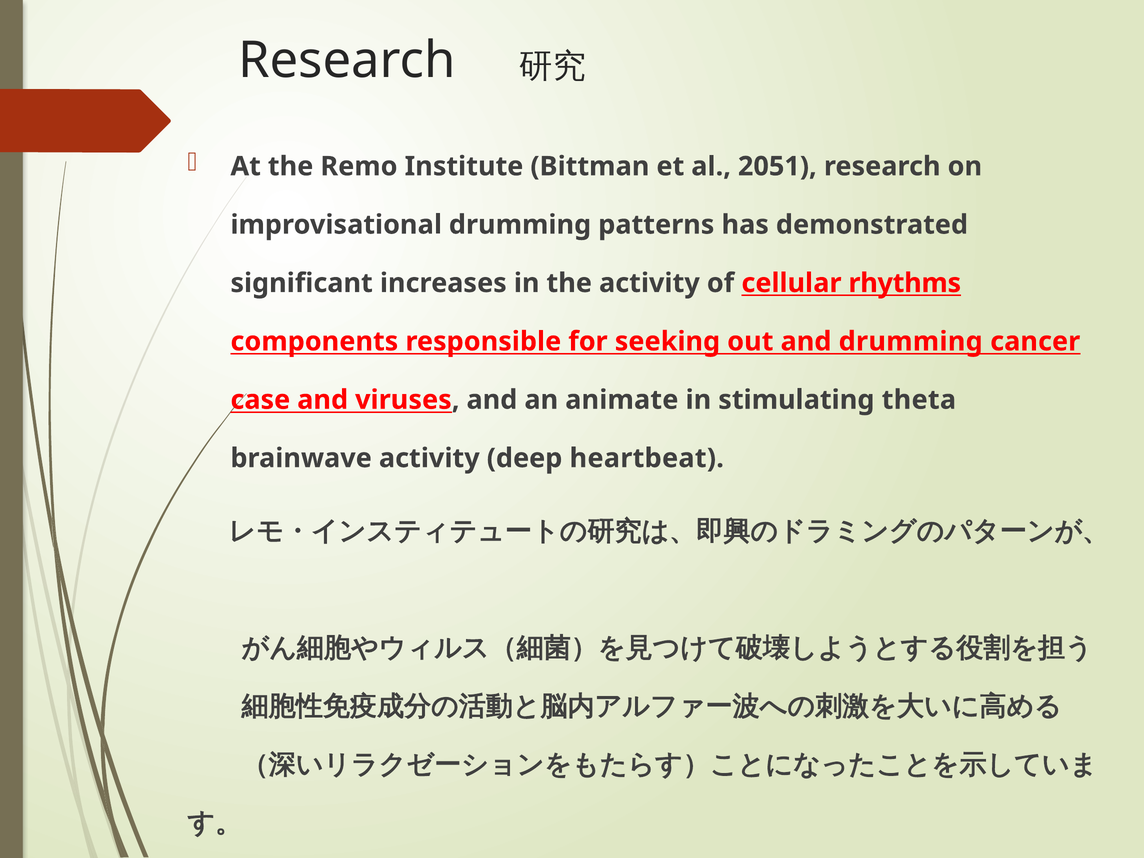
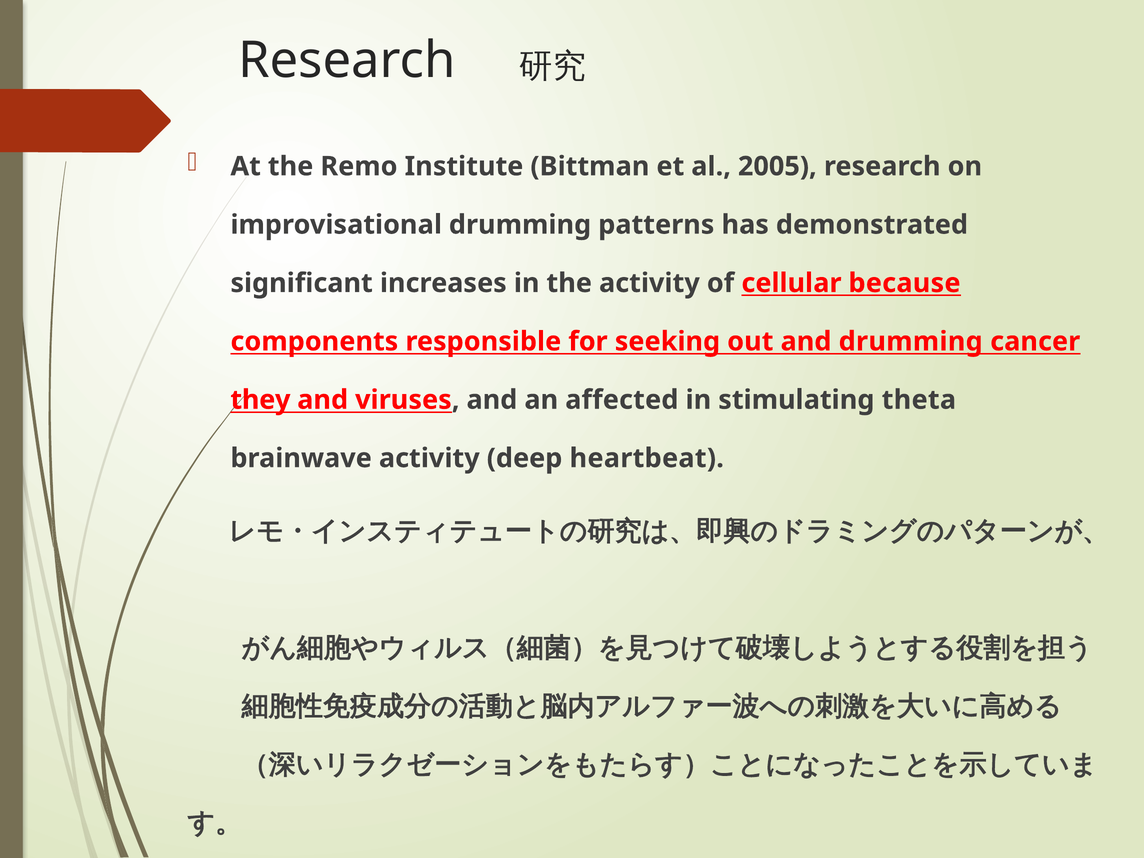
2051: 2051 -> 2005
rhythms: rhythms -> because
case: case -> they
animate: animate -> affected
